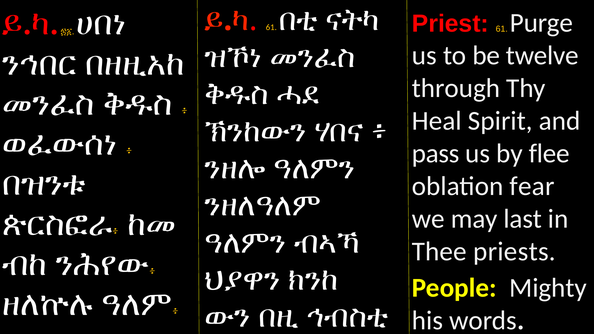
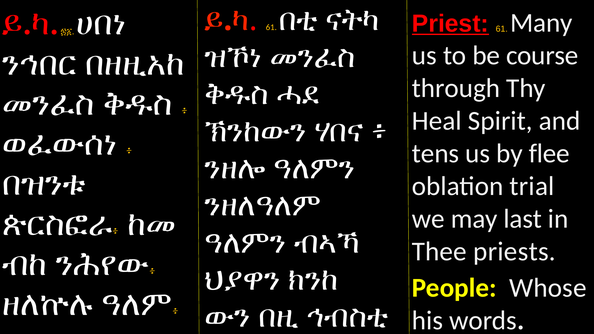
Priest underline: none -> present
Purge: Purge -> Many
twelve: twelve -> course
pass: pass -> tens
fear: fear -> trial
Mighty: Mighty -> Whose
